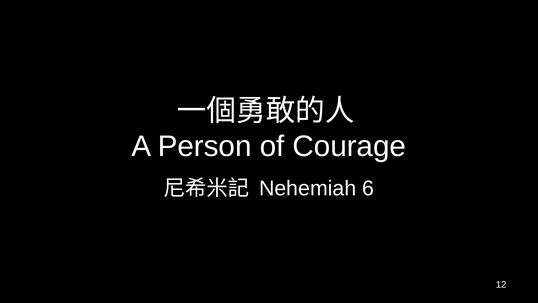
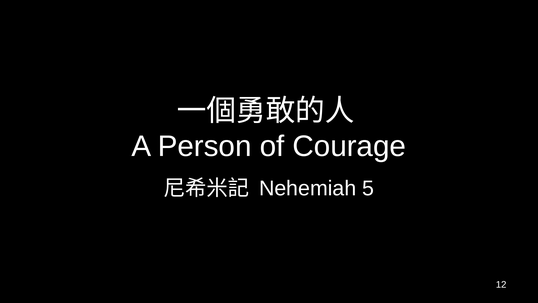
6: 6 -> 5
